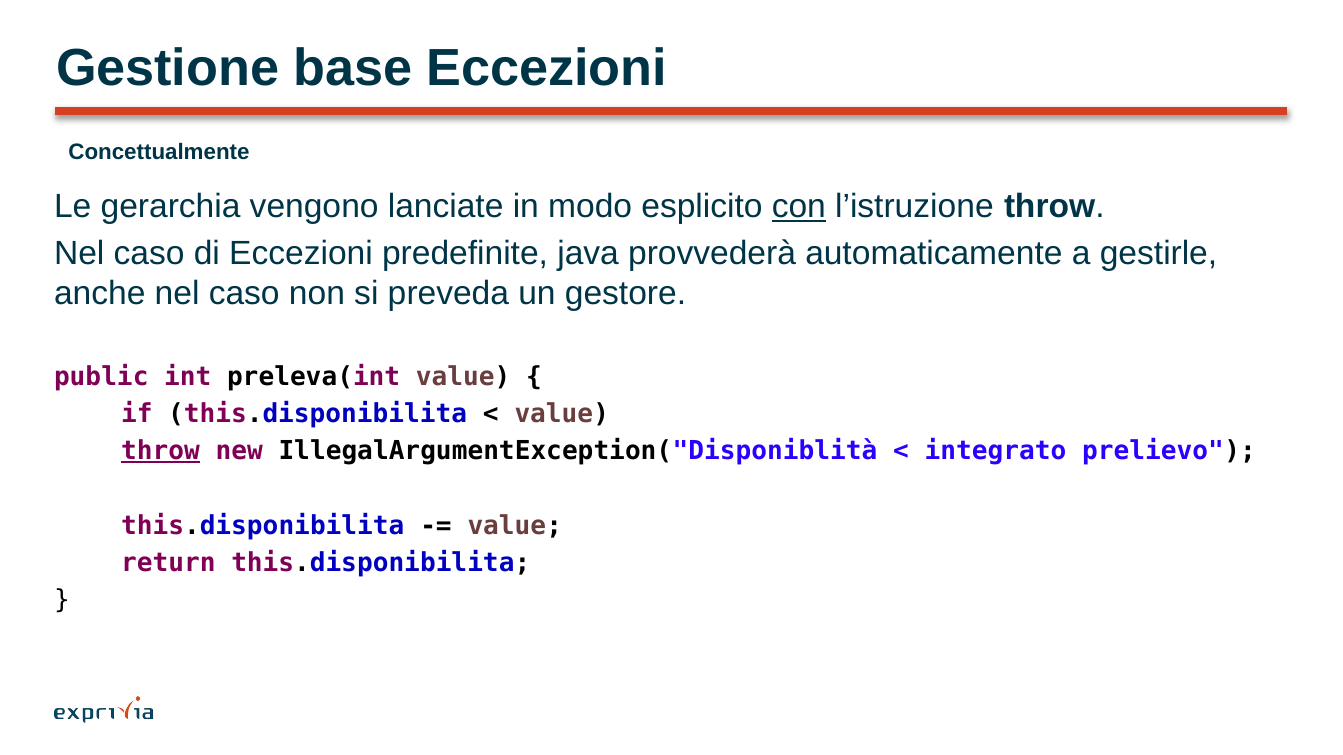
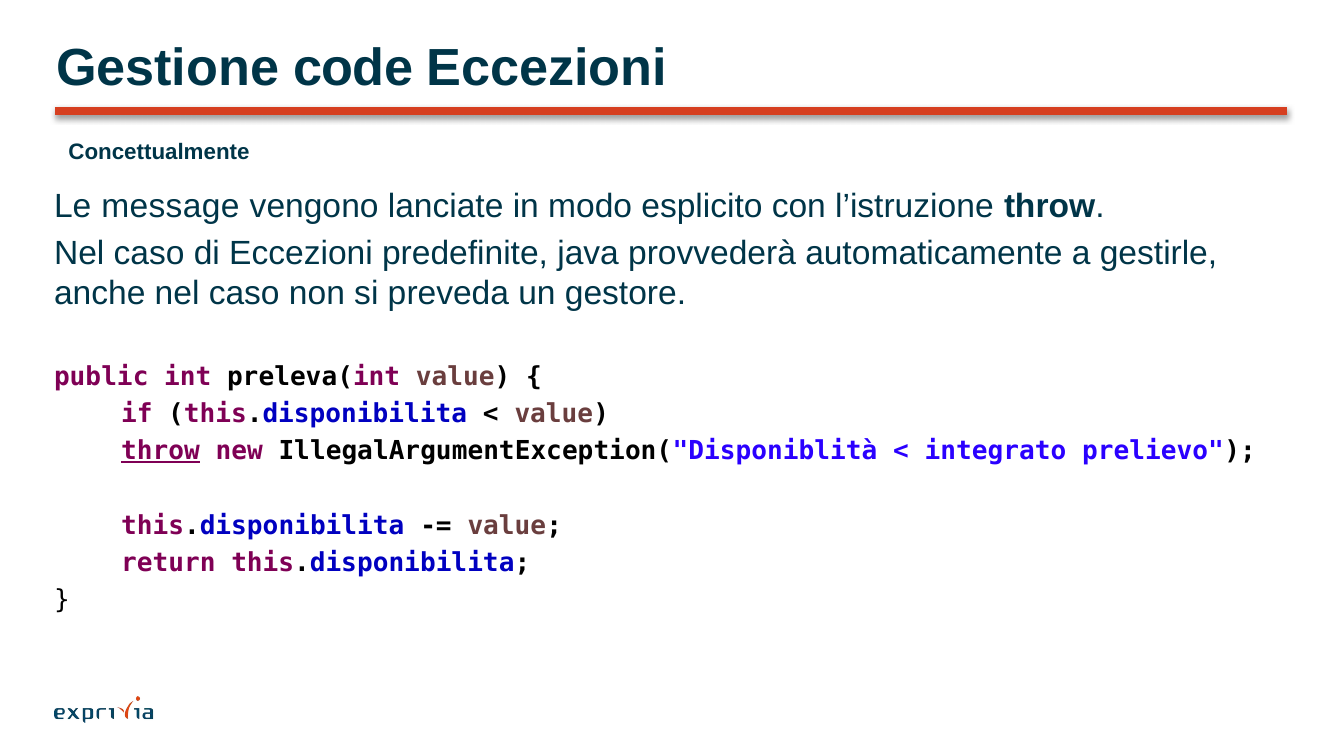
base: base -> code
gerarchia: gerarchia -> message
con underline: present -> none
